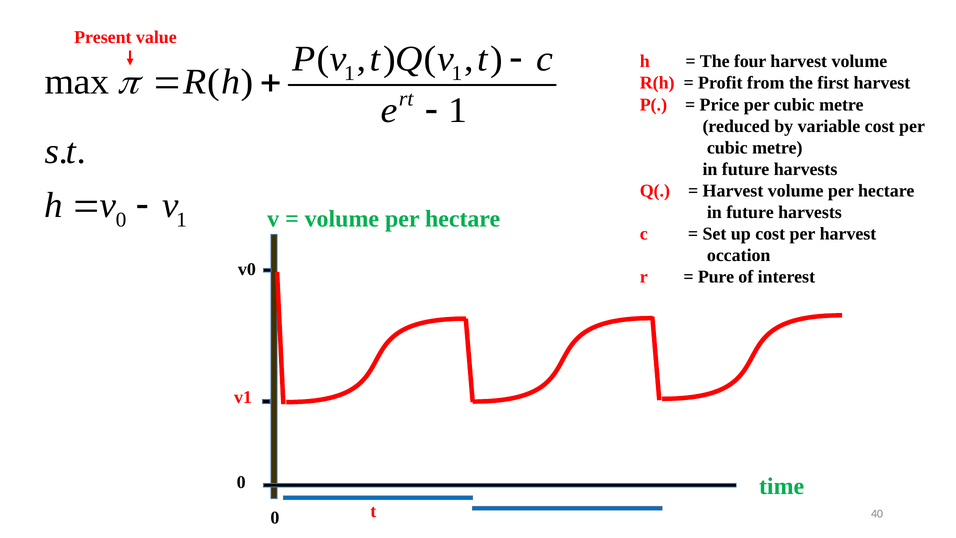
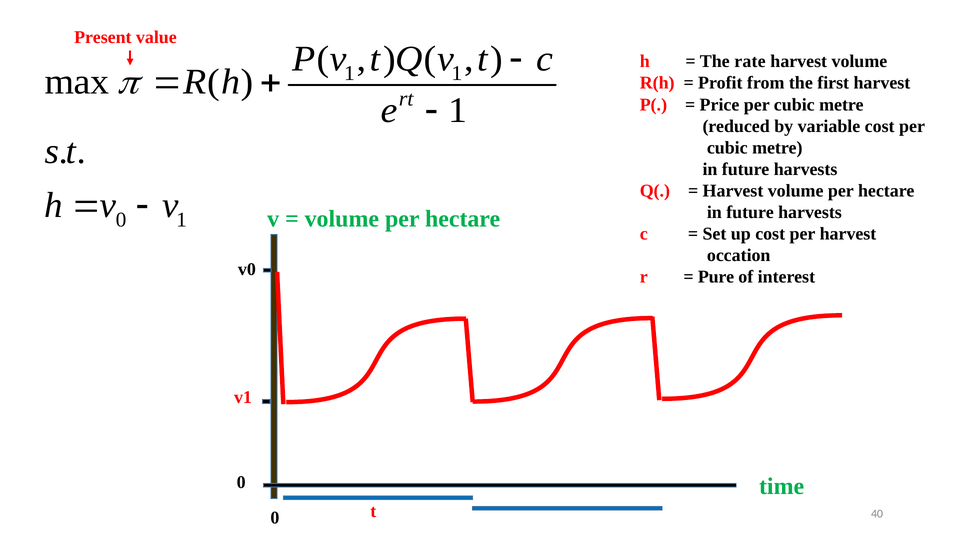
four: four -> rate
